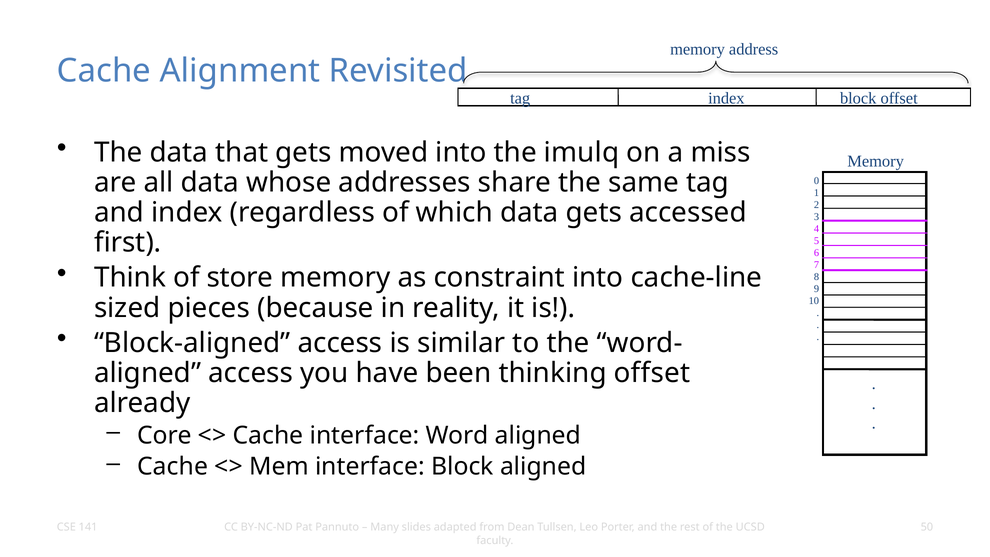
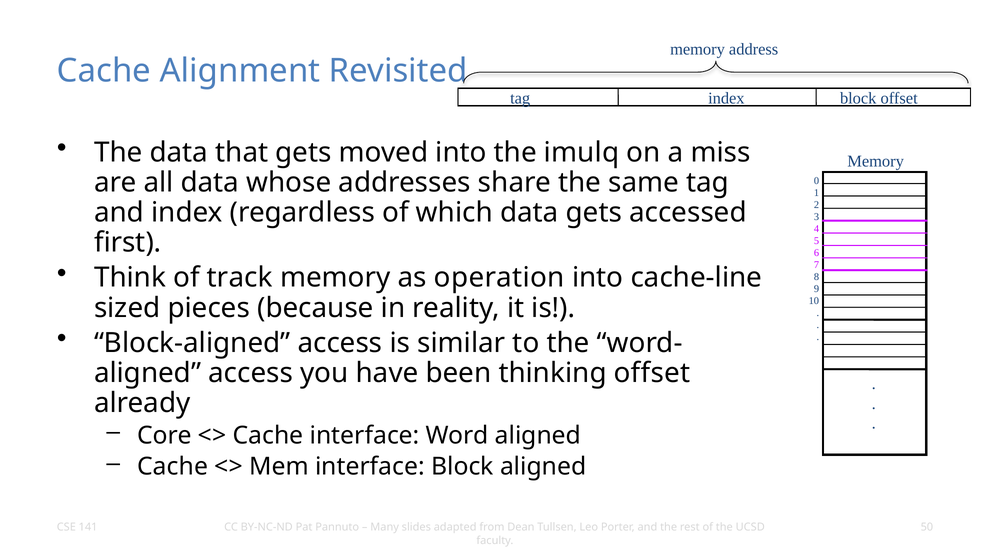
store: store -> track
constraint: constraint -> operation
